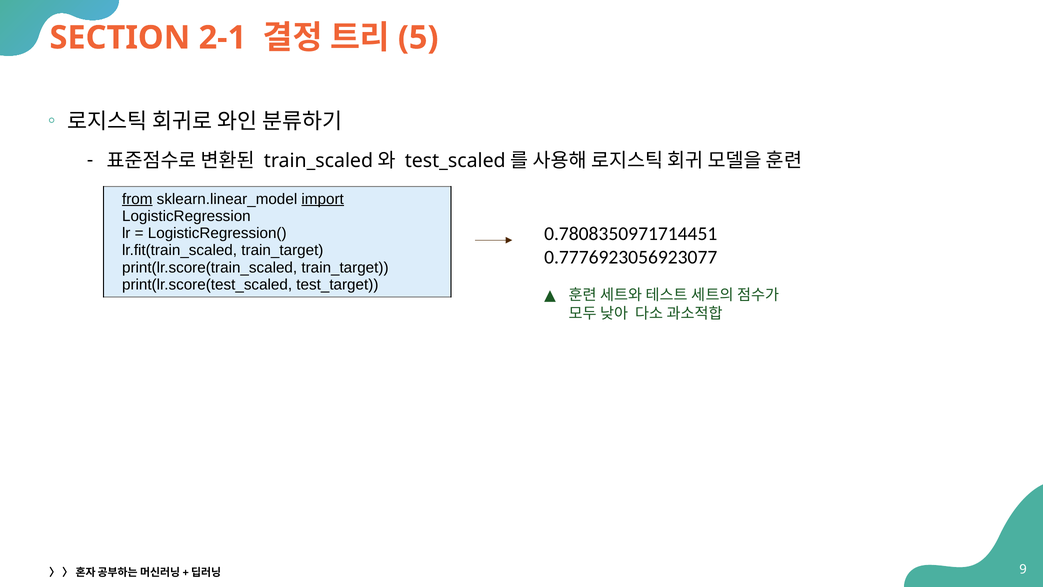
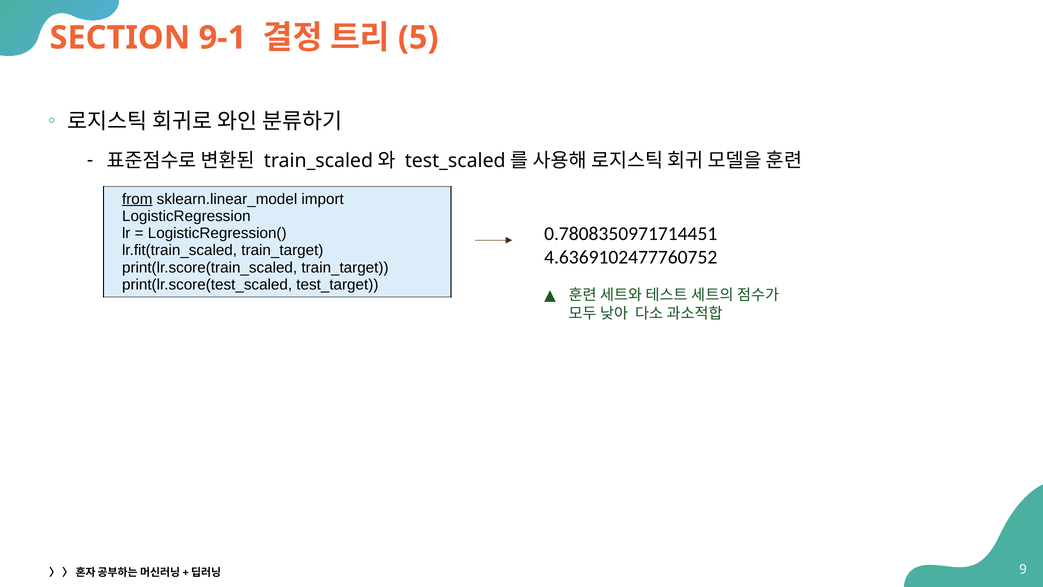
2-1: 2-1 -> 9-1
import underline: present -> none
0.7776923056923077: 0.7776923056923077 -> 4.6369102477760752
